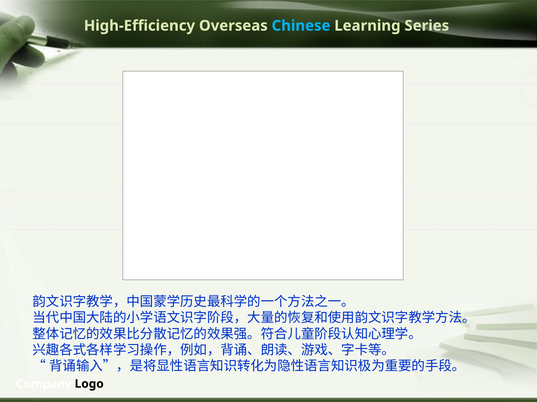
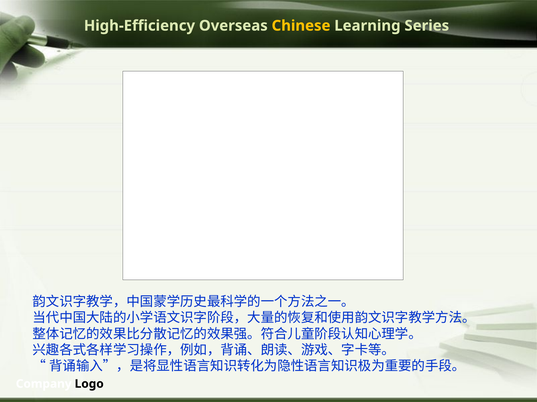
Chinese colour: light blue -> yellow
